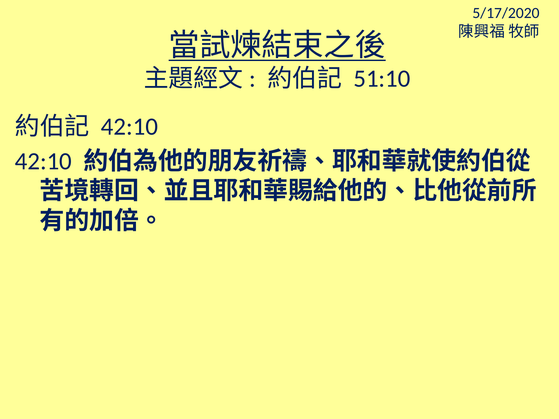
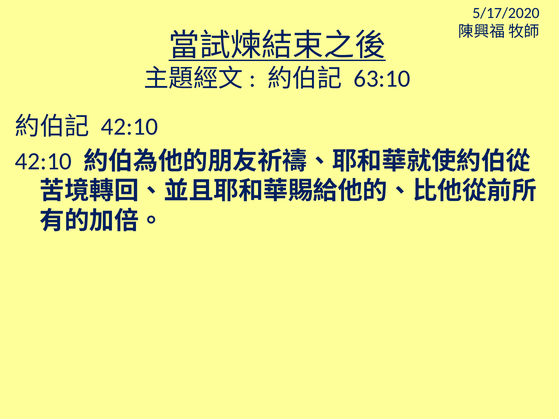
51:10: 51:10 -> 63:10
